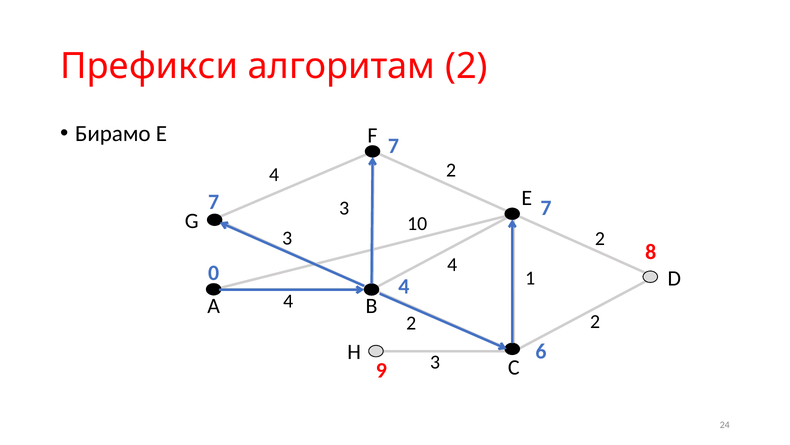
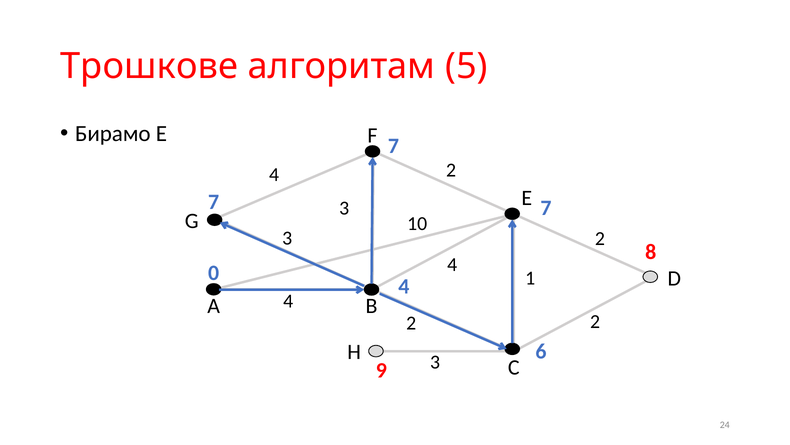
Префикси: Префикси -> Трошкове
алгоритам 2: 2 -> 5
